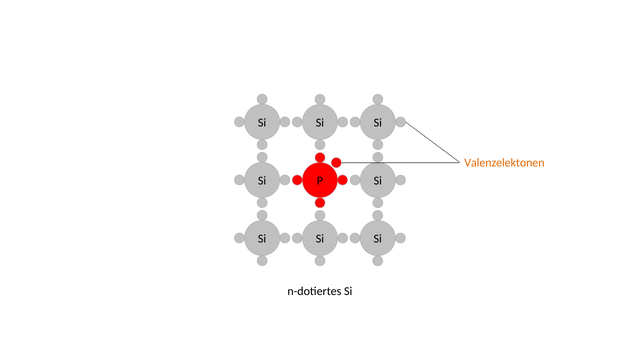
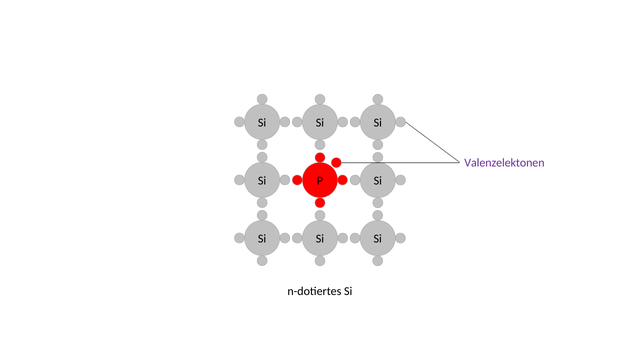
Valenzelektonen colour: orange -> purple
